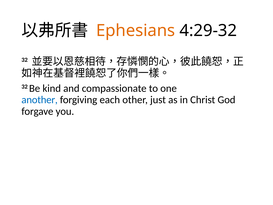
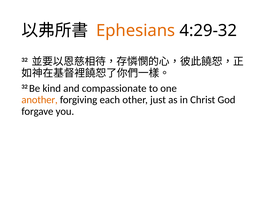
another colour: blue -> orange
